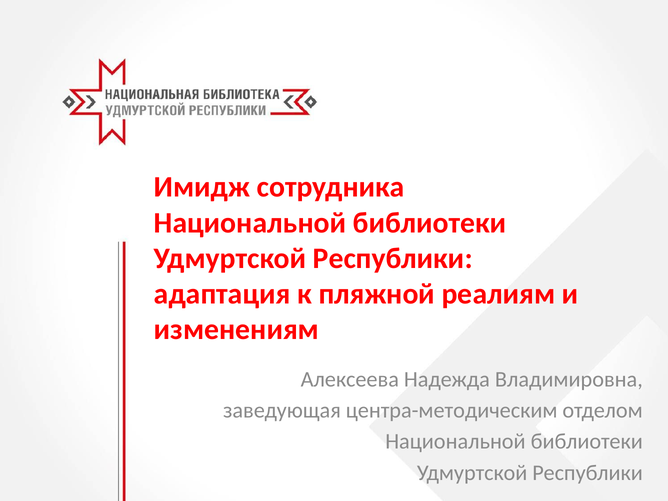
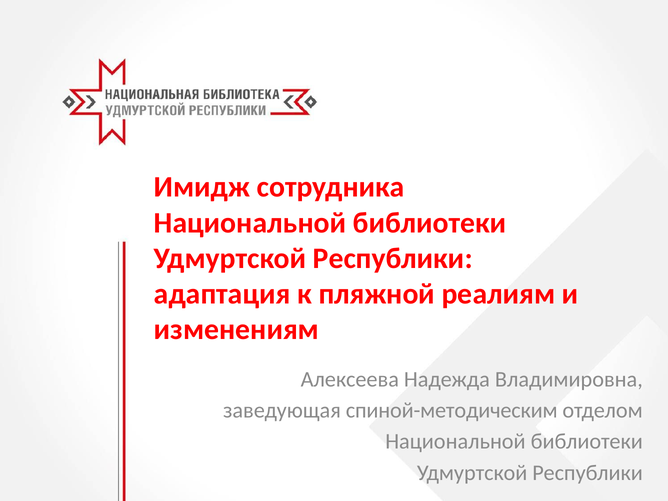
центра-методическим: центра-методическим -> спиной-методическим
